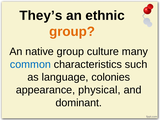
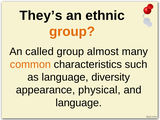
native: native -> called
culture: culture -> almost
common colour: blue -> orange
colonies: colonies -> diversity
dominant at (79, 103): dominant -> language
